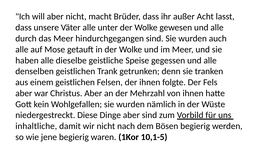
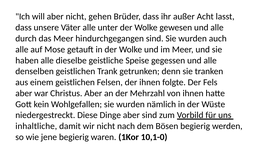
macht: macht -> gehen
10,1-5: 10,1-5 -> 10,1-0
